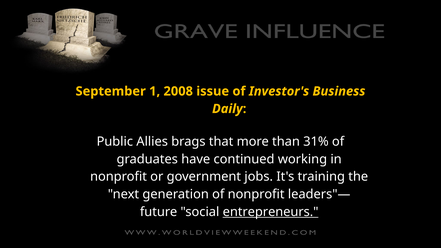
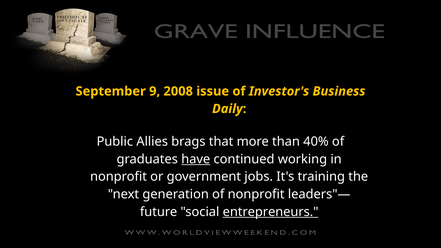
1: 1 -> 9
31%: 31% -> 40%
have underline: none -> present
